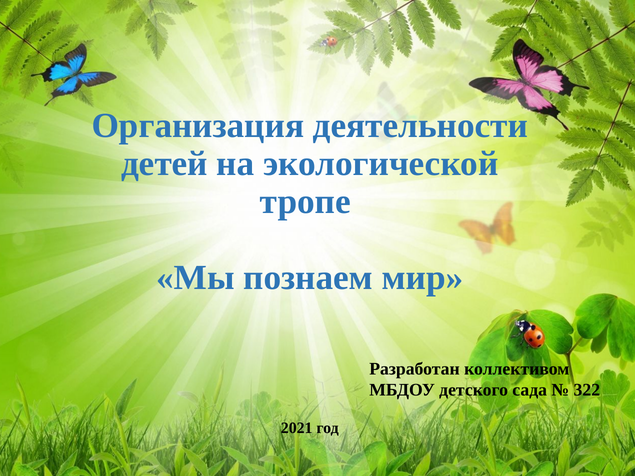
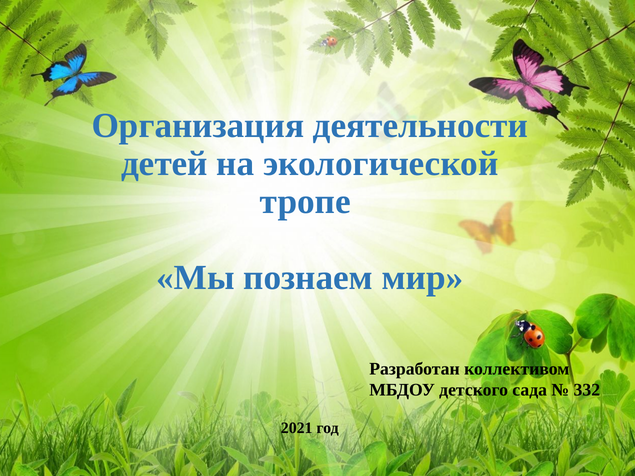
322: 322 -> 332
